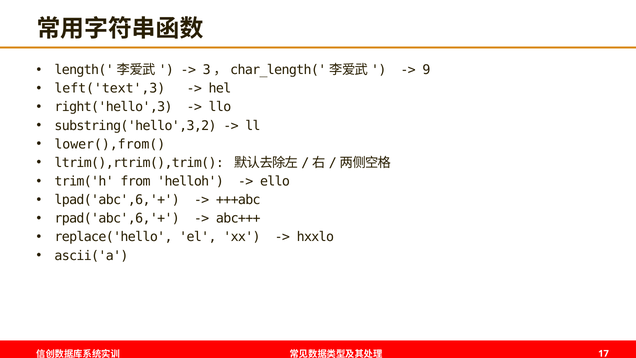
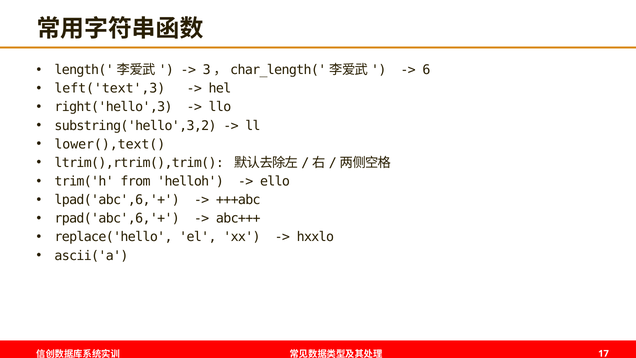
9: 9 -> 6
lower(),from(: lower(),from( -> lower(),text(
